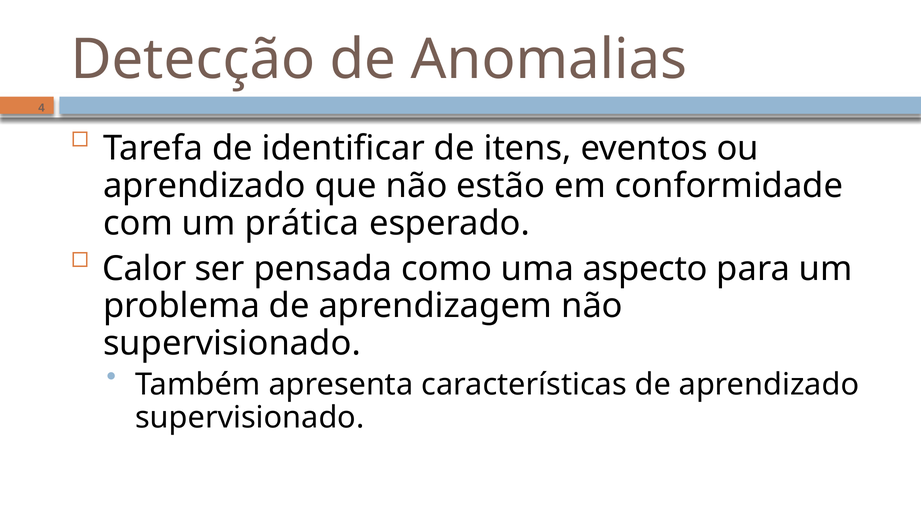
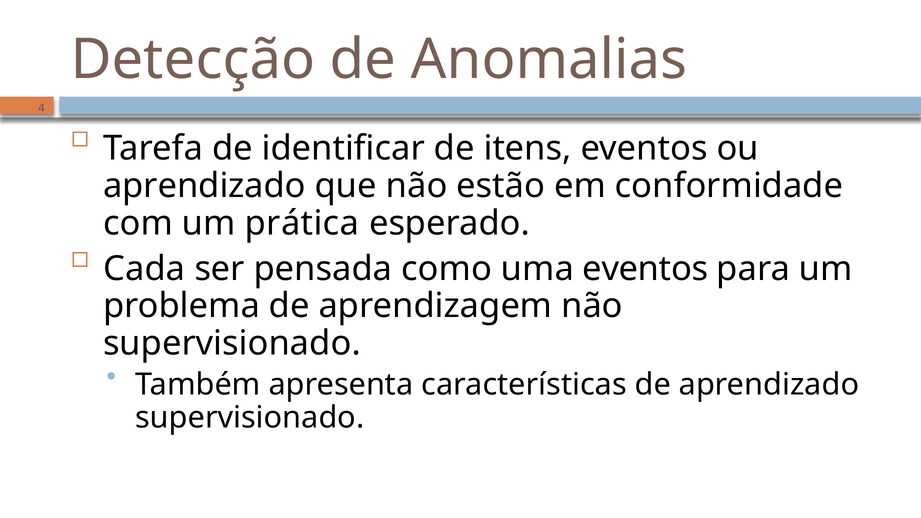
Calor: Calor -> Cada
uma aspecto: aspecto -> eventos
